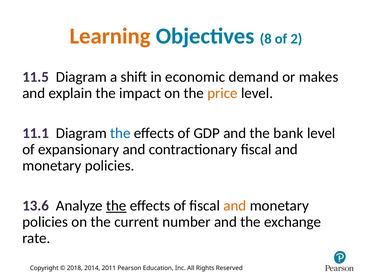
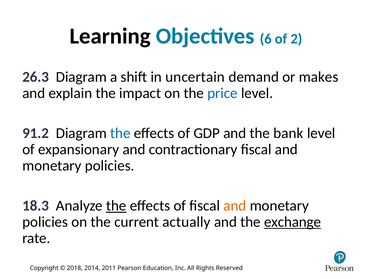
Learning colour: orange -> black
8: 8 -> 6
11.5: 11.5 -> 26.3
economic: economic -> uncertain
price colour: orange -> blue
11.1: 11.1 -> 91.2
13.6: 13.6 -> 18.3
number: number -> actually
exchange underline: none -> present
